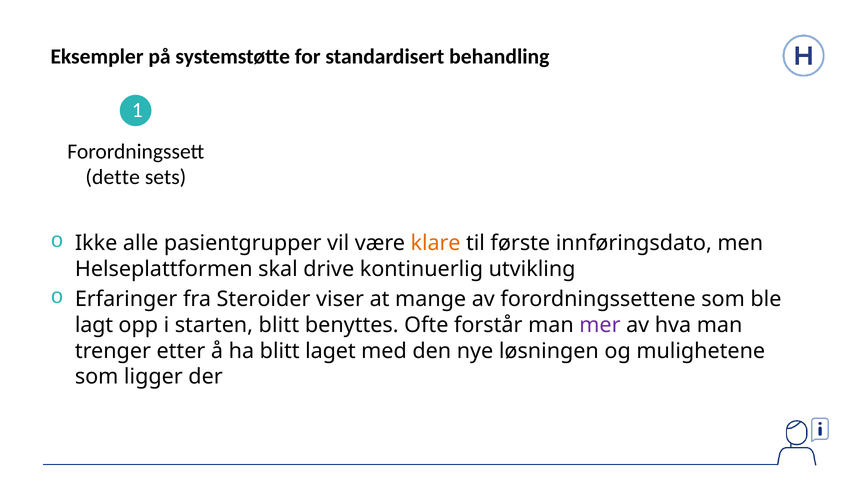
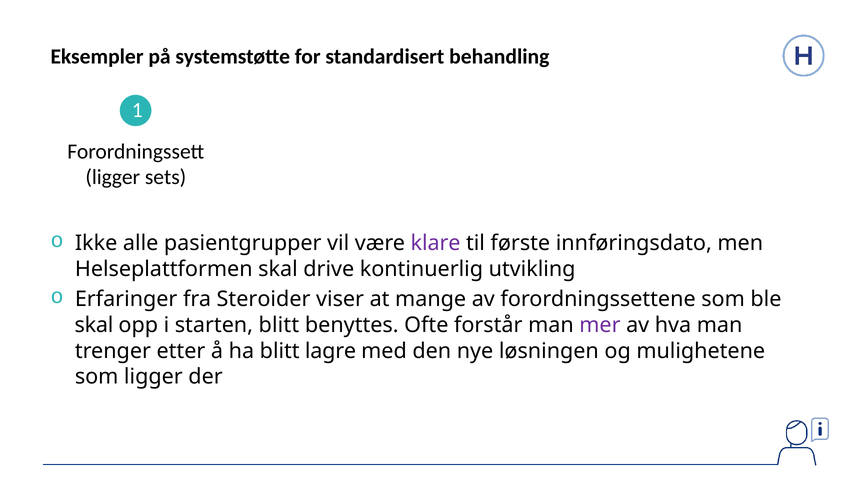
dette at (113, 177): dette -> ligger
klare colour: orange -> purple
lagt at (94, 325): lagt -> skal
laget: laget -> lagre
